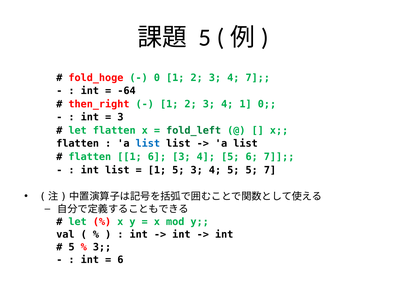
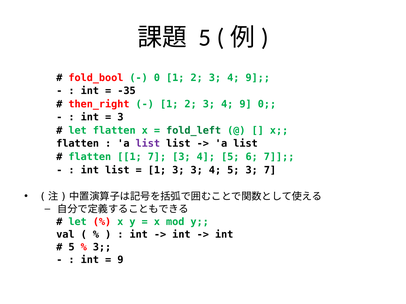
fold_hoge: fold_hoge -> fold_bool
7 at (258, 78): 7 -> 9
-64: -64 -> -35
1 at (246, 104): 1 -> 9
list at (148, 144) colour: blue -> purple
1 6: 6 -> 7
1 5: 5 -> 3
5 5: 5 -> 3
6 at (120, 260): 6 -> 9
